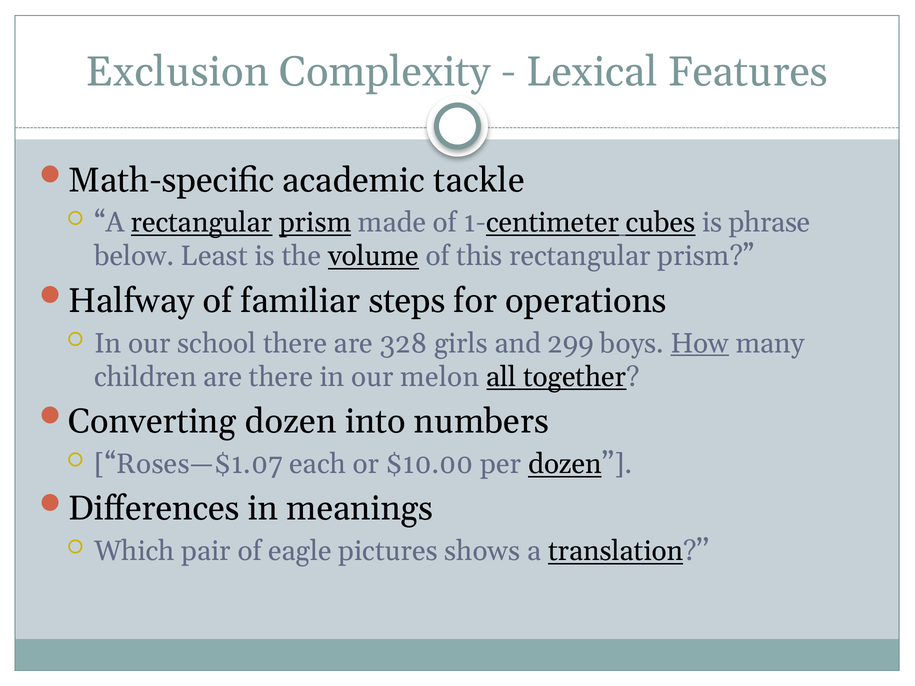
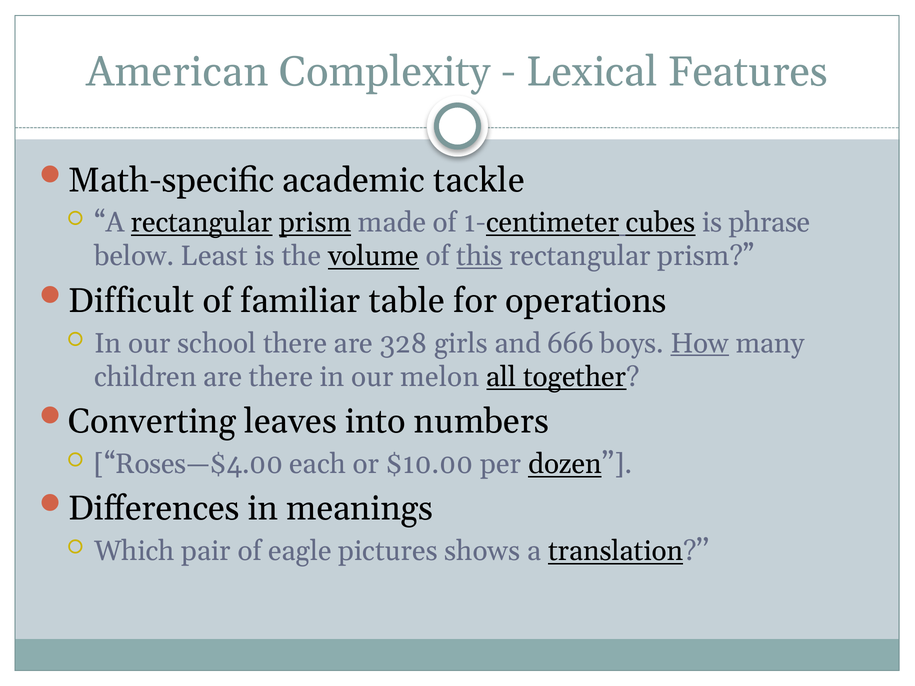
Exclusion: Exclusion -> American
this underline: none -> present
Halfway: Halfway -> Difficult
steps: steps -> table
299: 299 -> 666
Converting dozen: dozen -> leaves
Roses—$1.07: Roses—$1.07 -> Roses—$4.00
